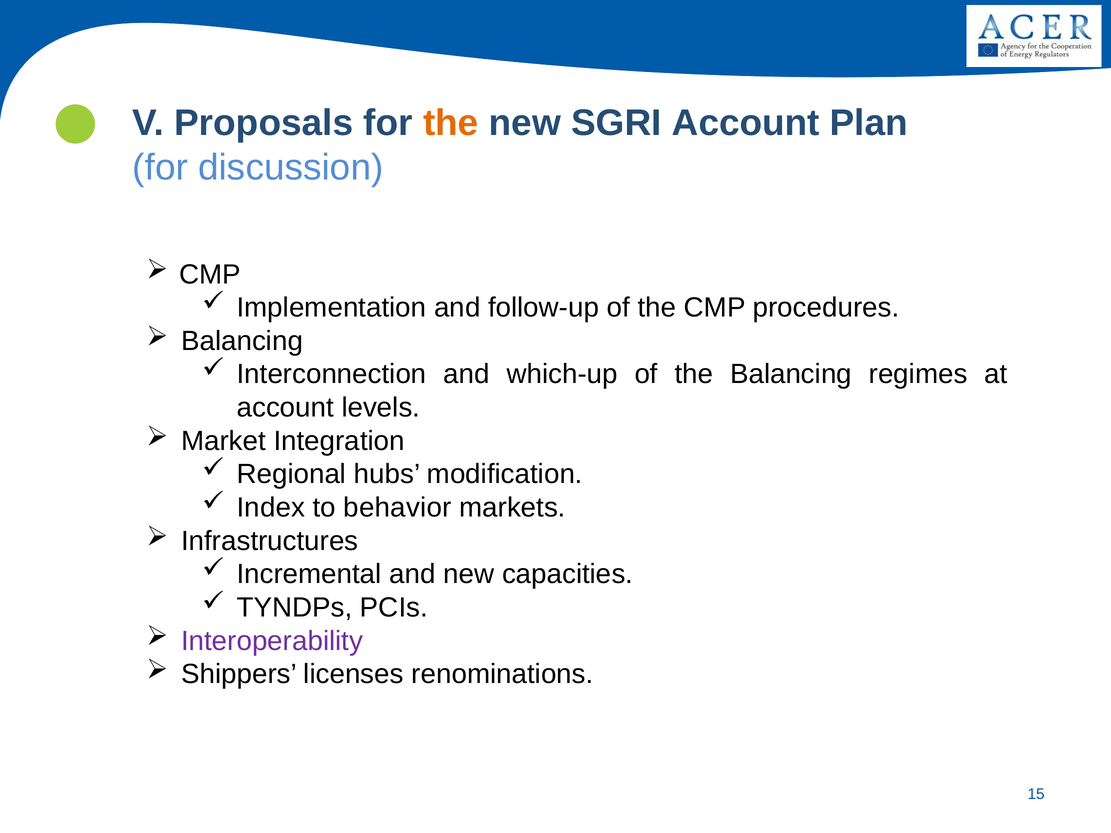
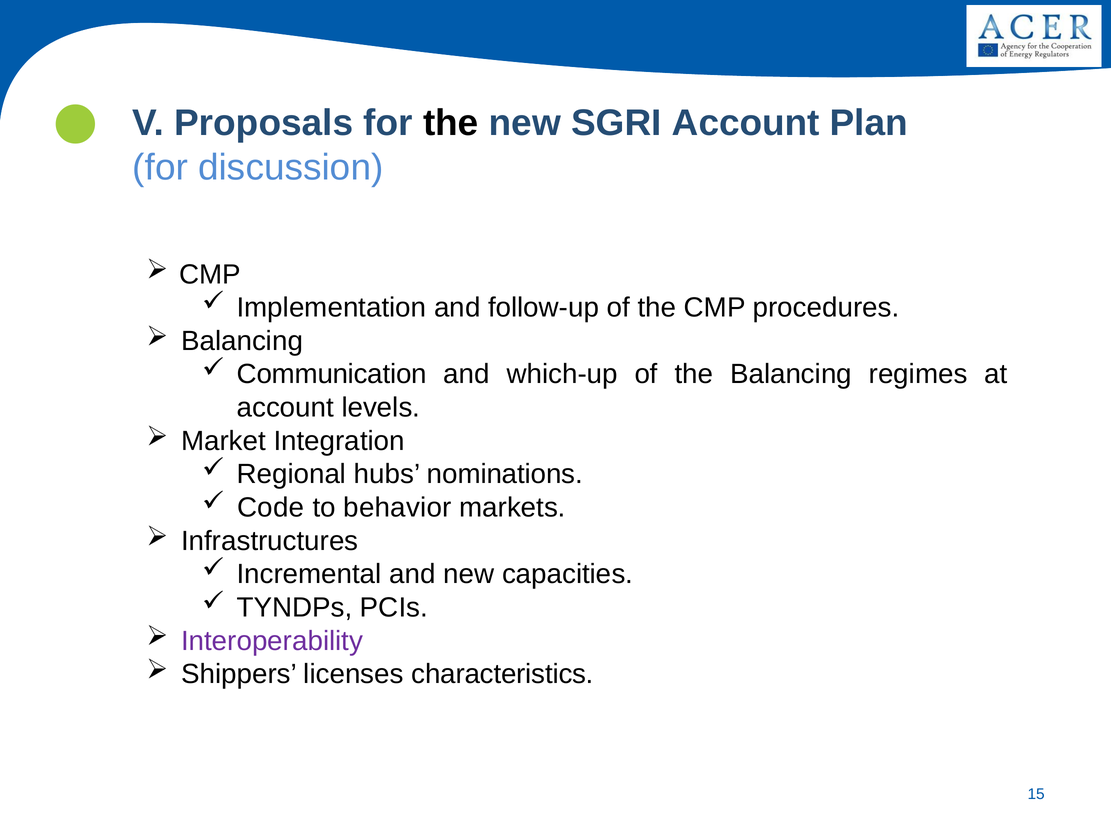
the at (451, 123) colour: orange -> black
Interconnection: Interconnection -> Communication
modification: modification -> nominations
Index: Index -> Code
renominations: renominations -> characteristics
